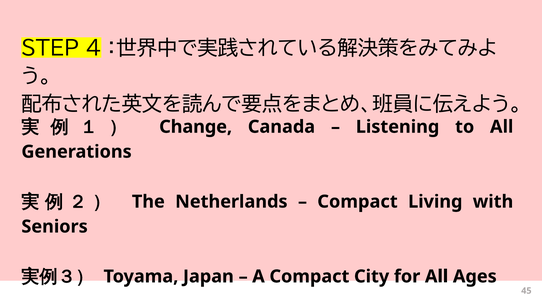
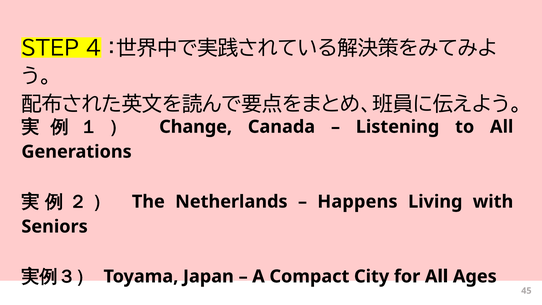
Compact at (358, 202): Compact -> Happens
